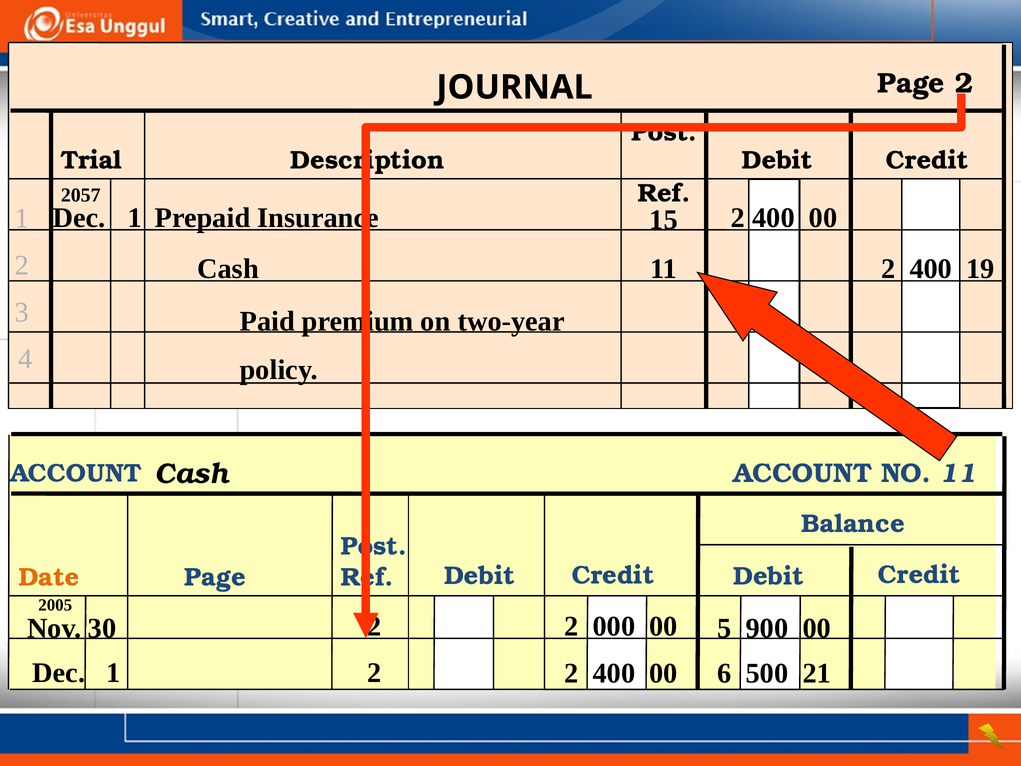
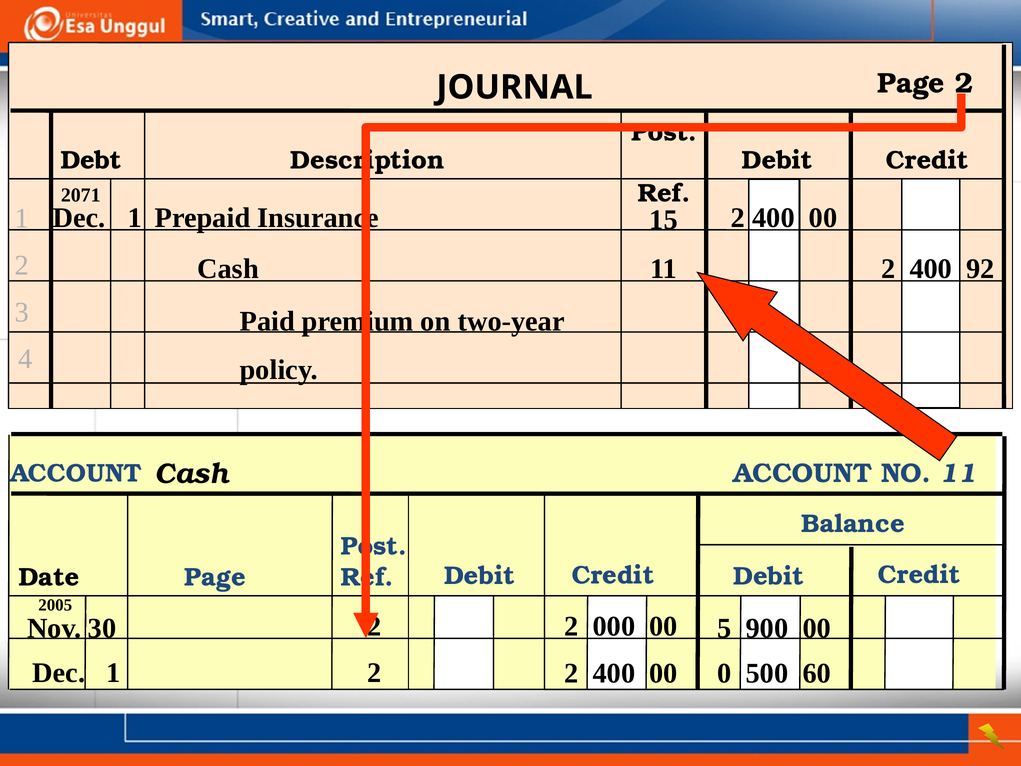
Trial: Trial -> Debt
2057: 2057 -> 2071
19: 19 -> 92
Date colour: orange -> black
6: 6 -> 0
21: 21 -> 60
